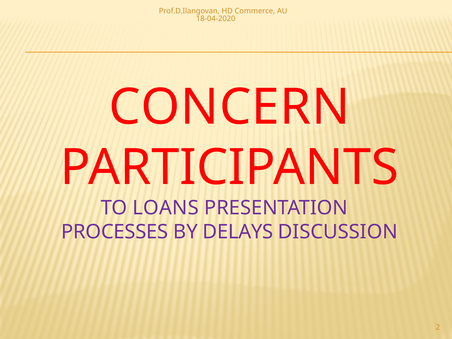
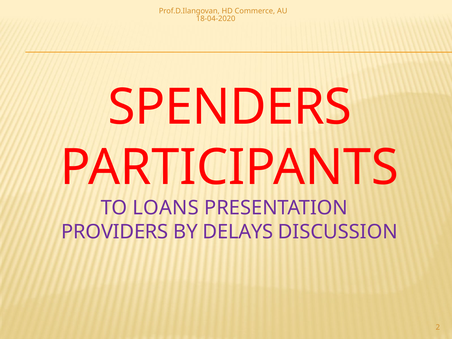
CONCERN: CONCERN -> SPENDERS
PROCESSES: PROCESSES -> PROVIDERS
